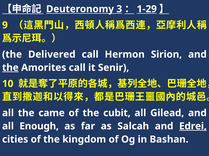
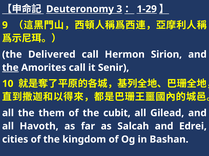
came: came -> them
Enough: Enough -> Havoth
Edrei underline: present -> none
